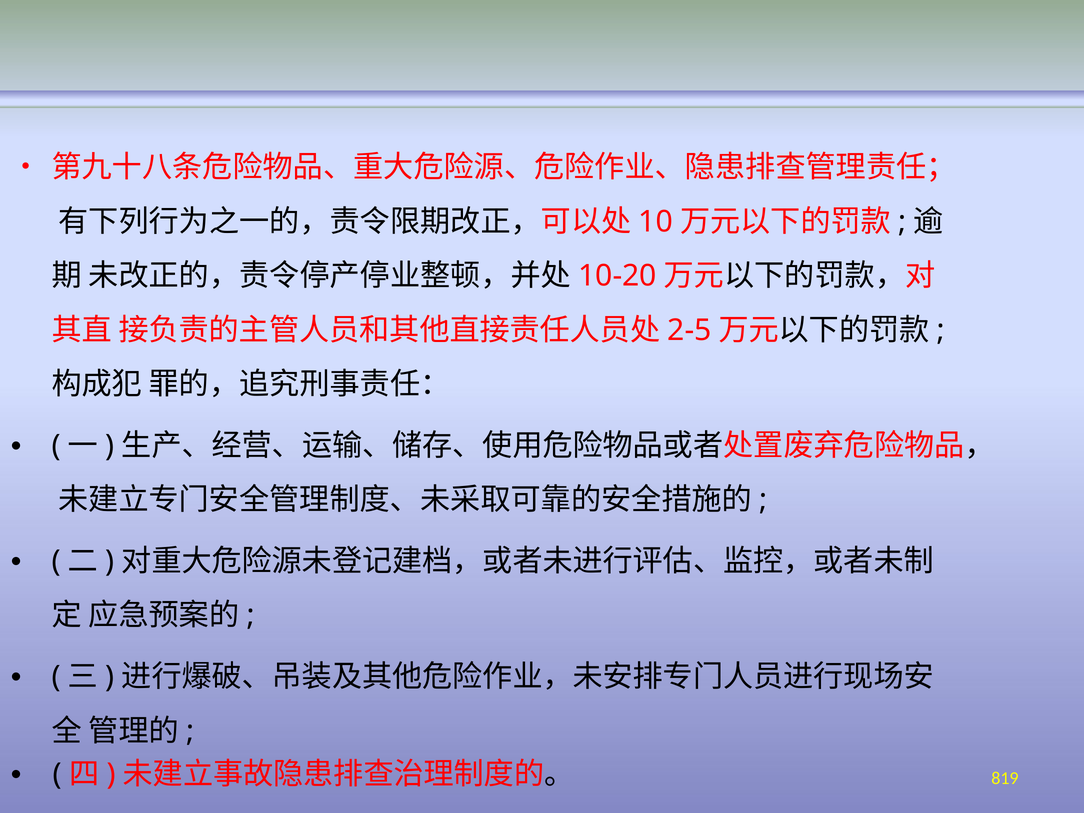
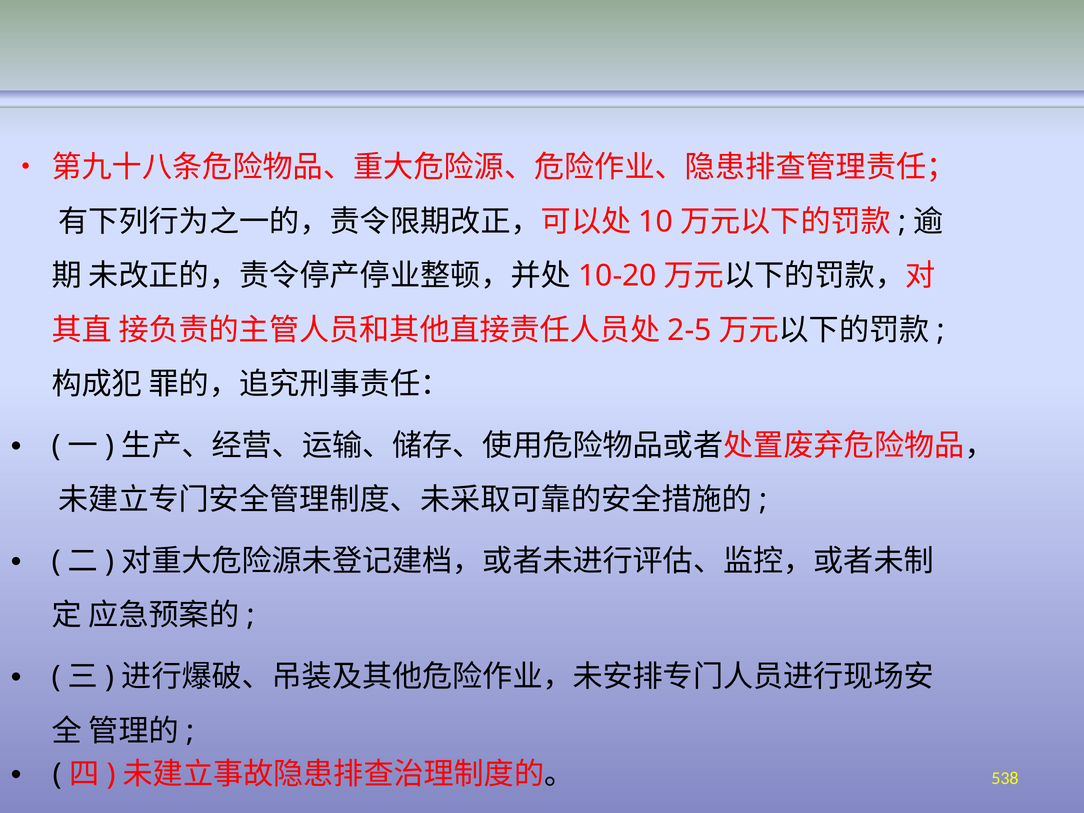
819: 819 -> 538
